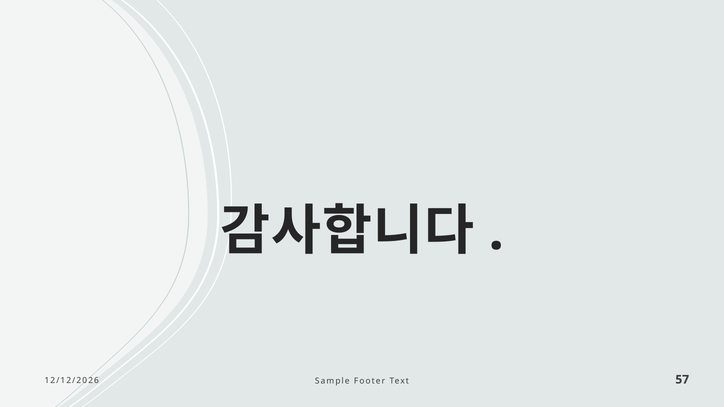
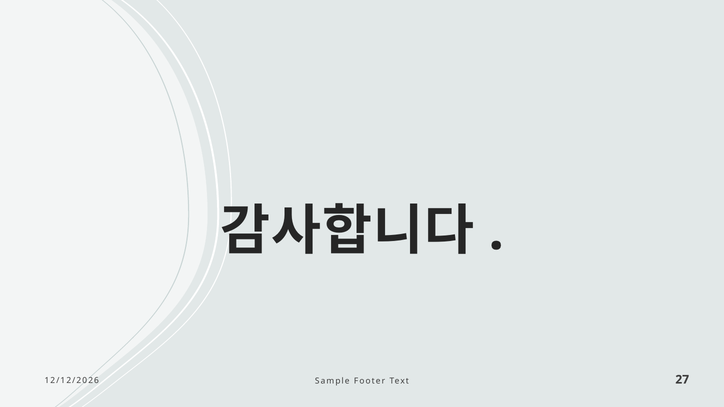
57: 57 -> 27
